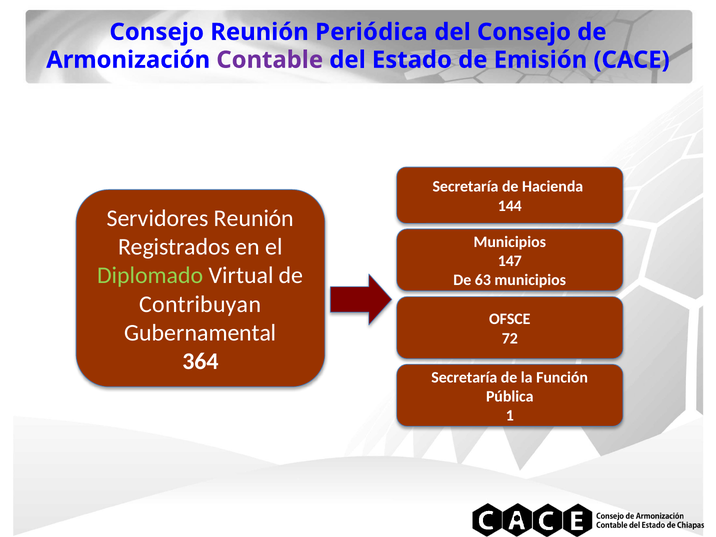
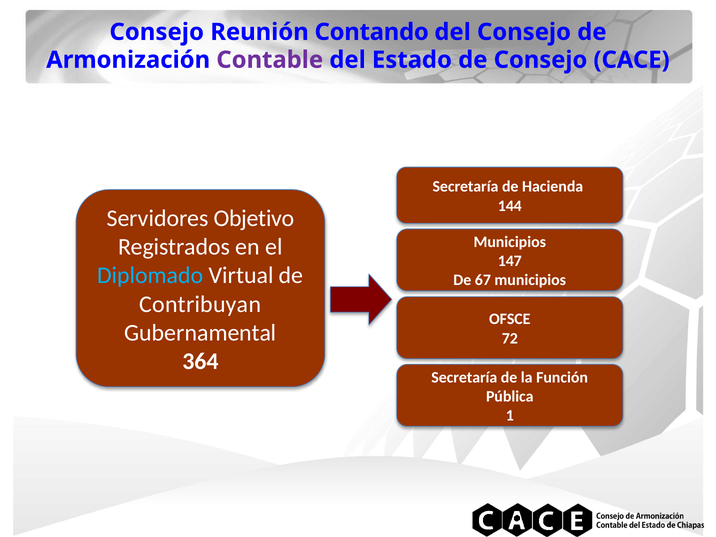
Periódica: Periódica -> Contando
de Emisión: Emisión -> Consejo
Servidores Reunión: Reunión -> Objetivo
Diplomado colour: light green -> light blue
63: 63 -> 67
